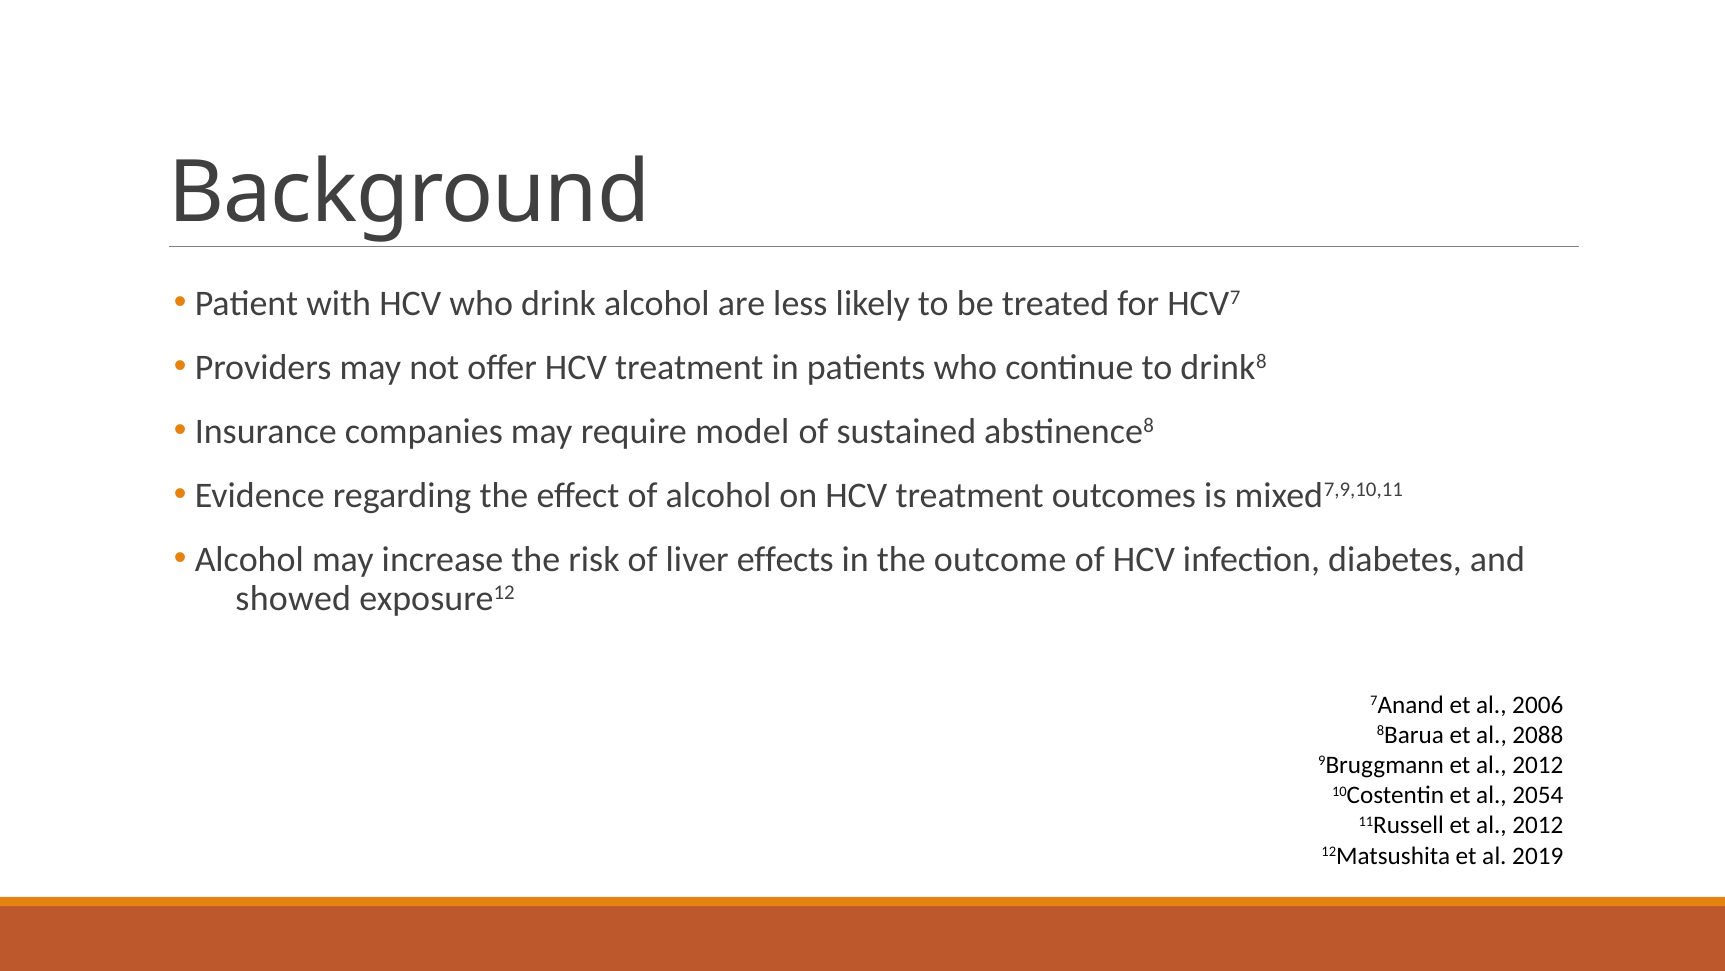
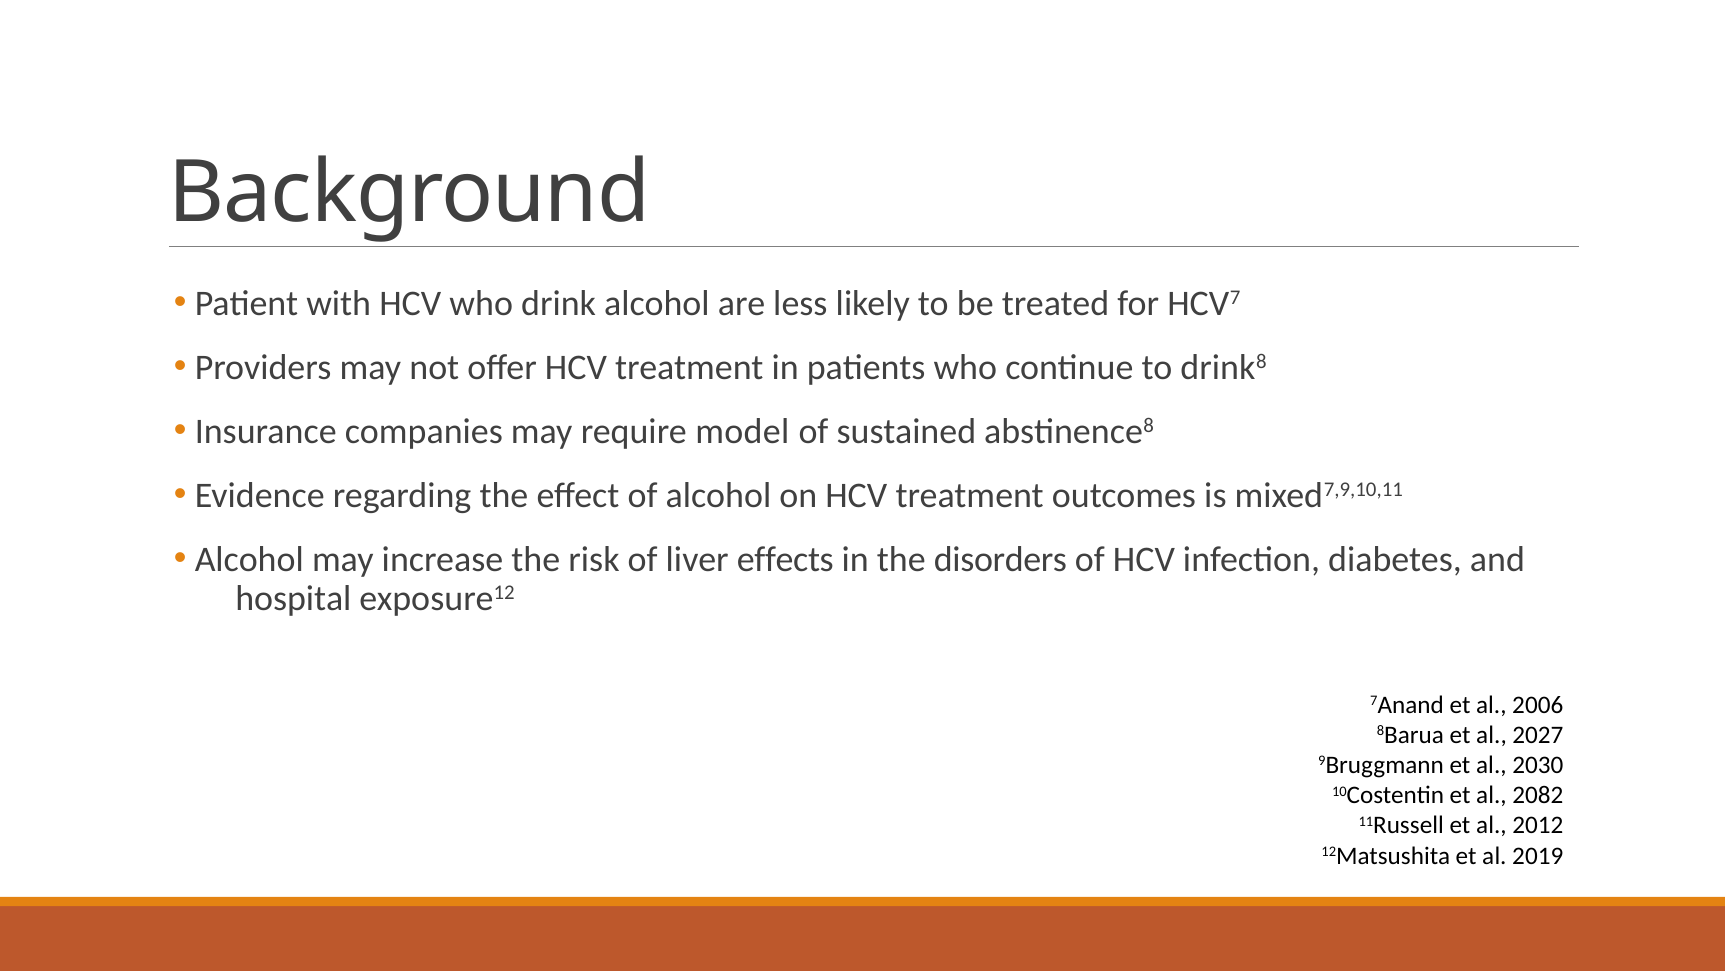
outcome: outcome -> disorders
showed: showed -> hospital
2088: 2088 -> 2027
9Bruggmann et al 2012: 2012 -> 2030
2054: 2054 -> 2082
